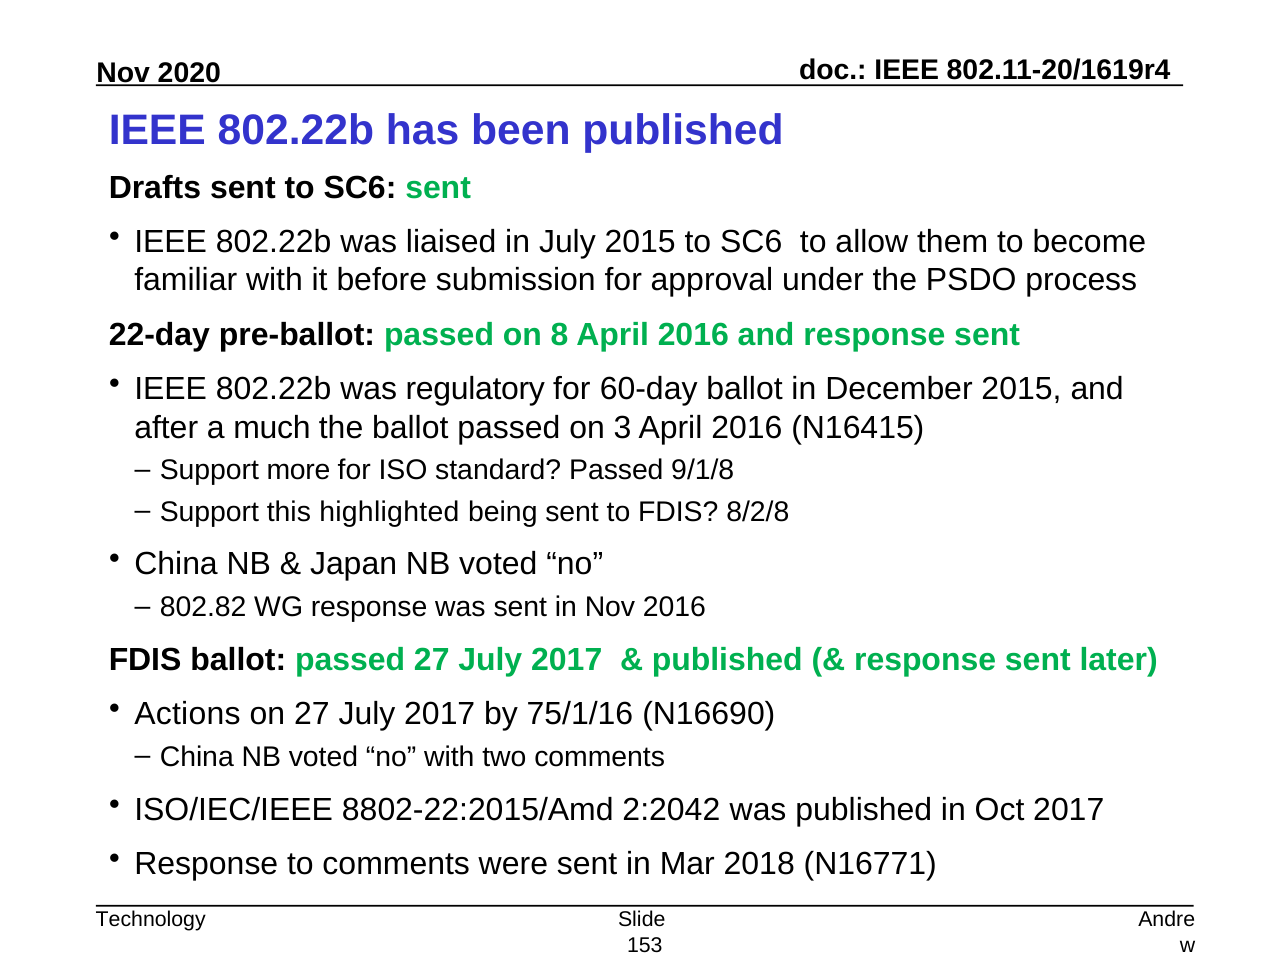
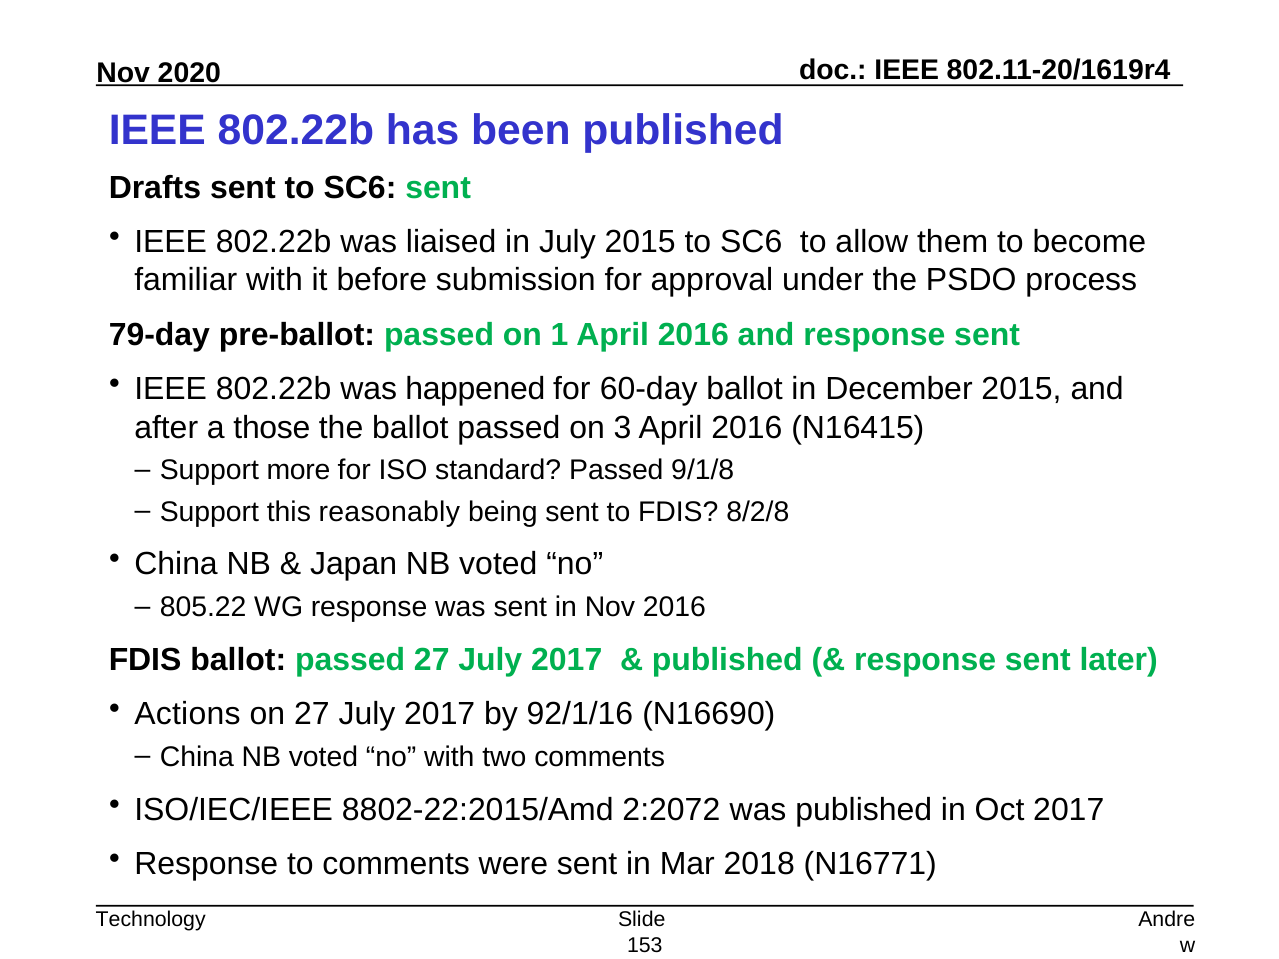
22-day: 22-day -> 79-day
8: 8 -> 1
regulatory: regulatory -> happened
much: much -> those
highlighted: highlighted -> reasonably
802.82: 802.82 -> 805.22
75/1/16: 75/1/16 -> 92/1/16
2:2042: 2:2042 -> 2:2072
